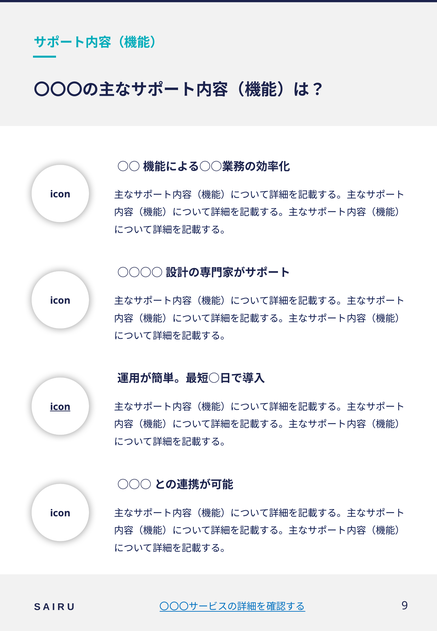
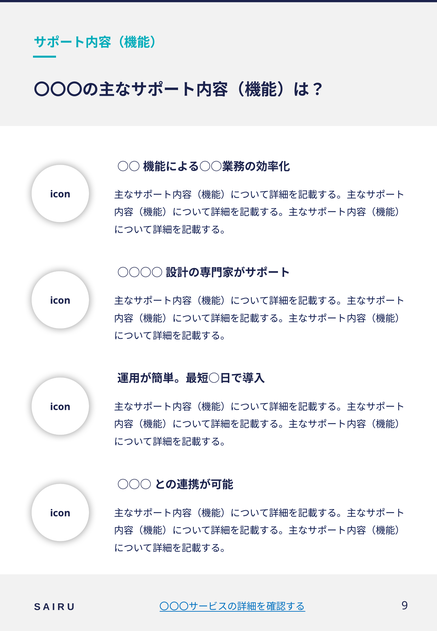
icon at (60, 407) underline: present -> none
